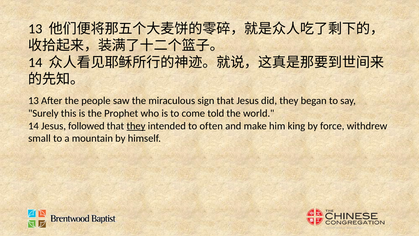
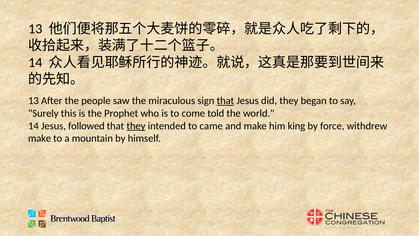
that at (225, 101) underline: none -> present
often: often -> came
small at (39, 138): small -> make
